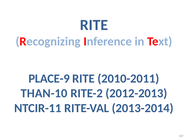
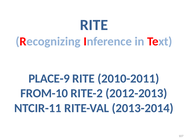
THAN-10: THAN-10 -> FROM-10
